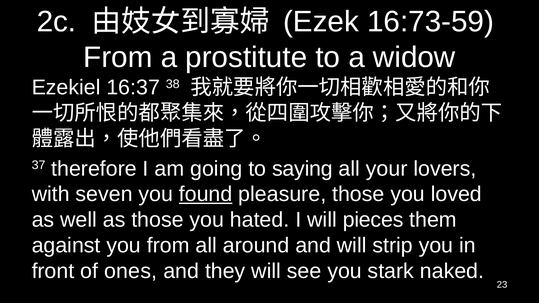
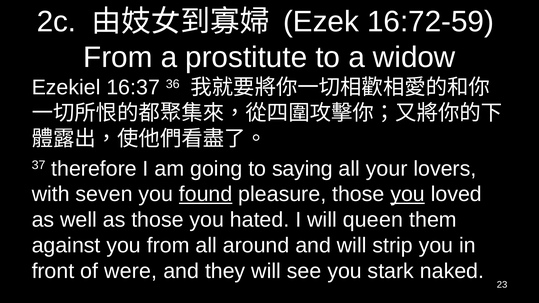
16:73-59: 16:73-59 -> 16:72-59
38: 38 -> 36
you at (408, 194) underline: none -> present
pieces: pieces -> queen
ones: ones -> were
